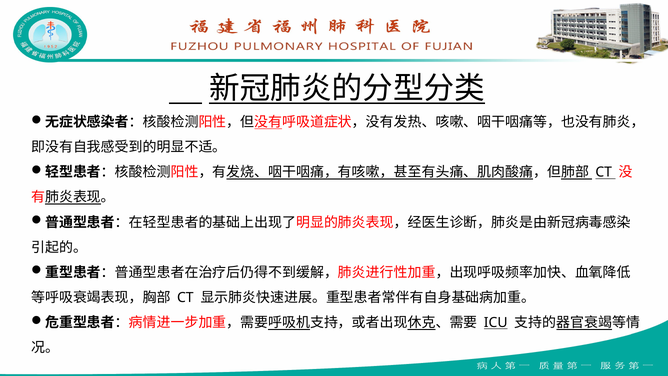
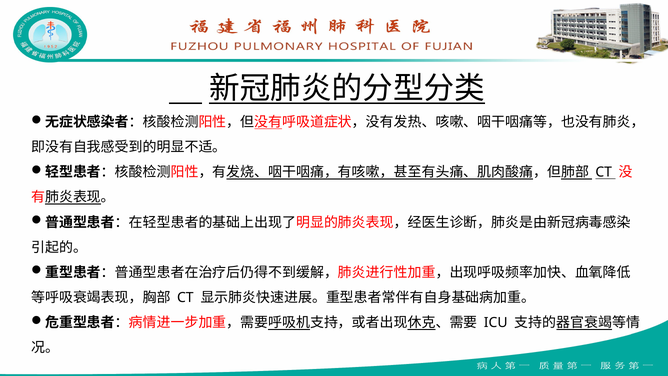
ICU underline: present -> none
